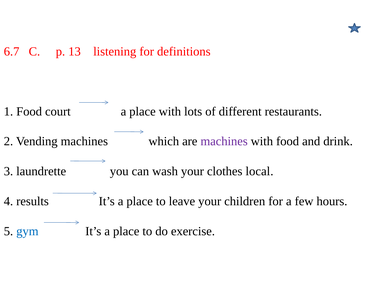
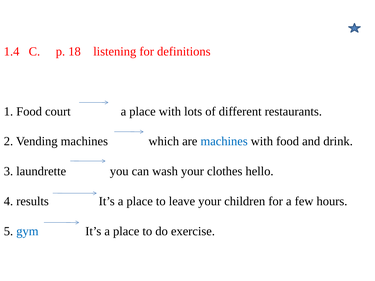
6.7: 6.7 -> 1.4
13: 13 -> 18
machines at (224, 141) colour: purple -> blue
local: local -> hello
